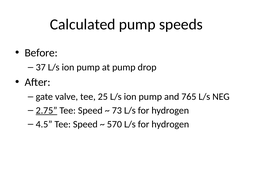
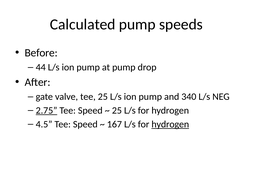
37: 37 -> 44
765: 765 -> 340
73 at (117, 111): 73 -> 25
570: 570 -> 167
hydrogen at (170, 125) underline: none -> present
